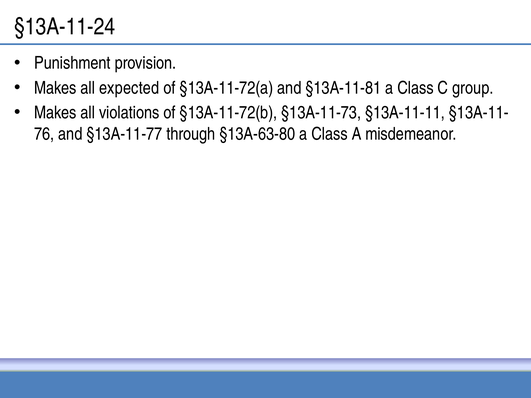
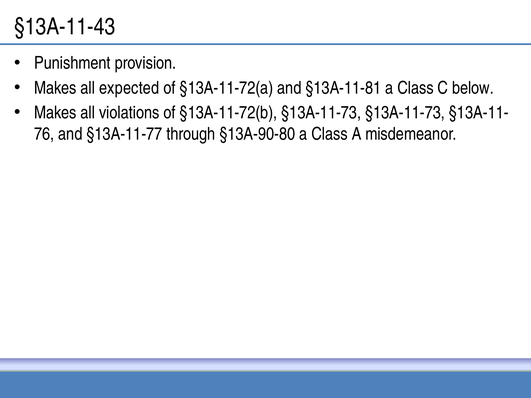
§13A-11-24: §13A-11-24 -> §13A-11-43
group: group -> below
§13A-11-73 §13A-11-11: §13A-11-11 -> §13A-11-73
§13A-63-80: §13A-63-80 -> §13A-90-80
